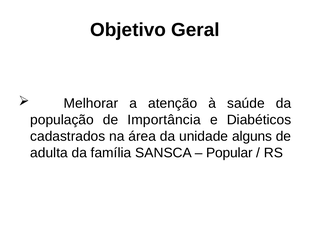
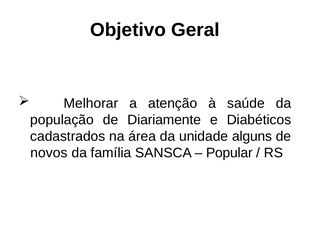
Importância: Importância -> Diariamente
adulta: adulta -> novos
